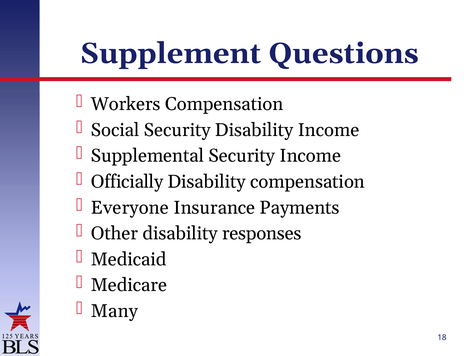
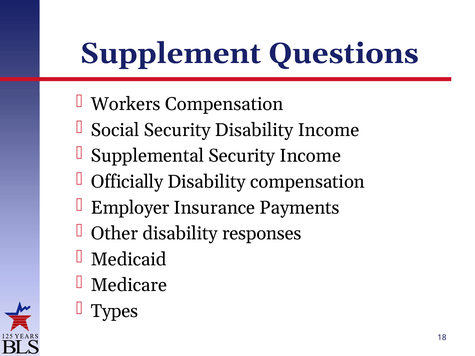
Everyone: Everyone -> Employer
Many: Many -> Types
